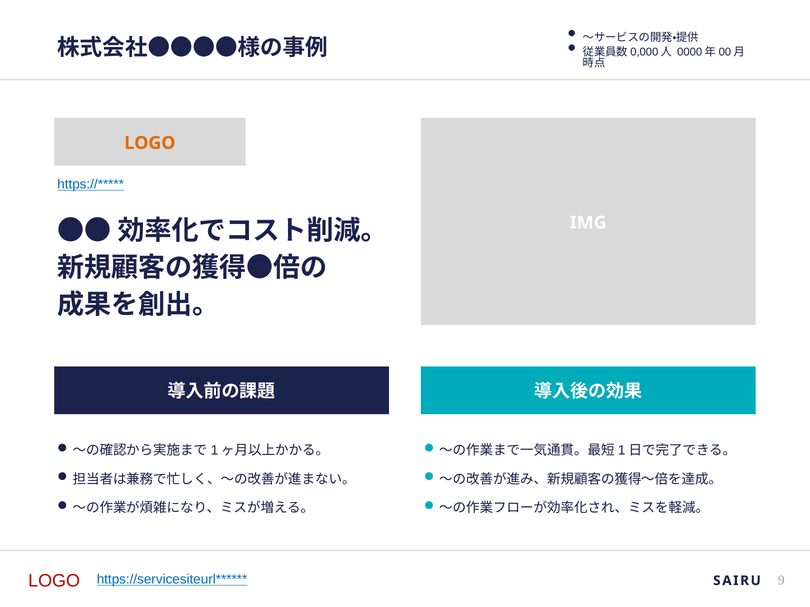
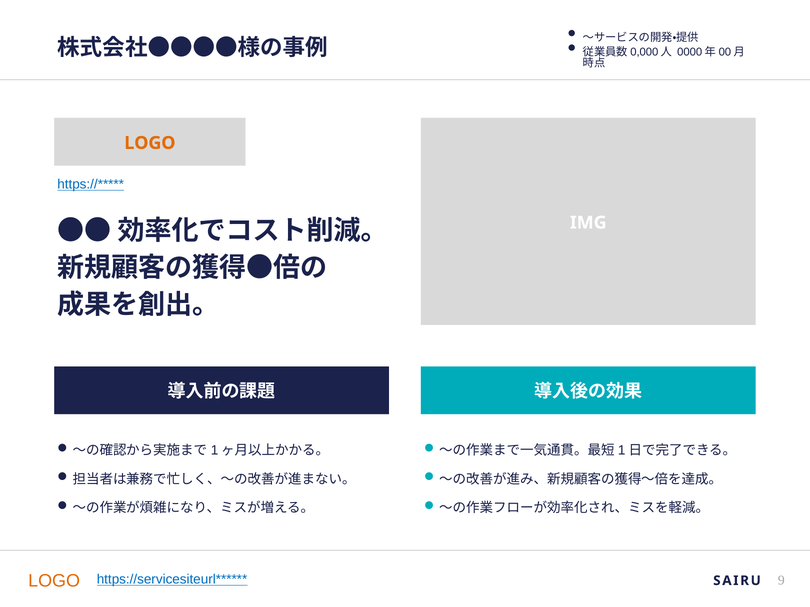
LOGO at (54, 581) colour: red -> orange
